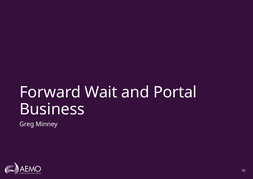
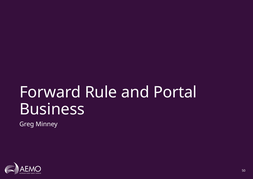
Wait: Wait -> Rule
